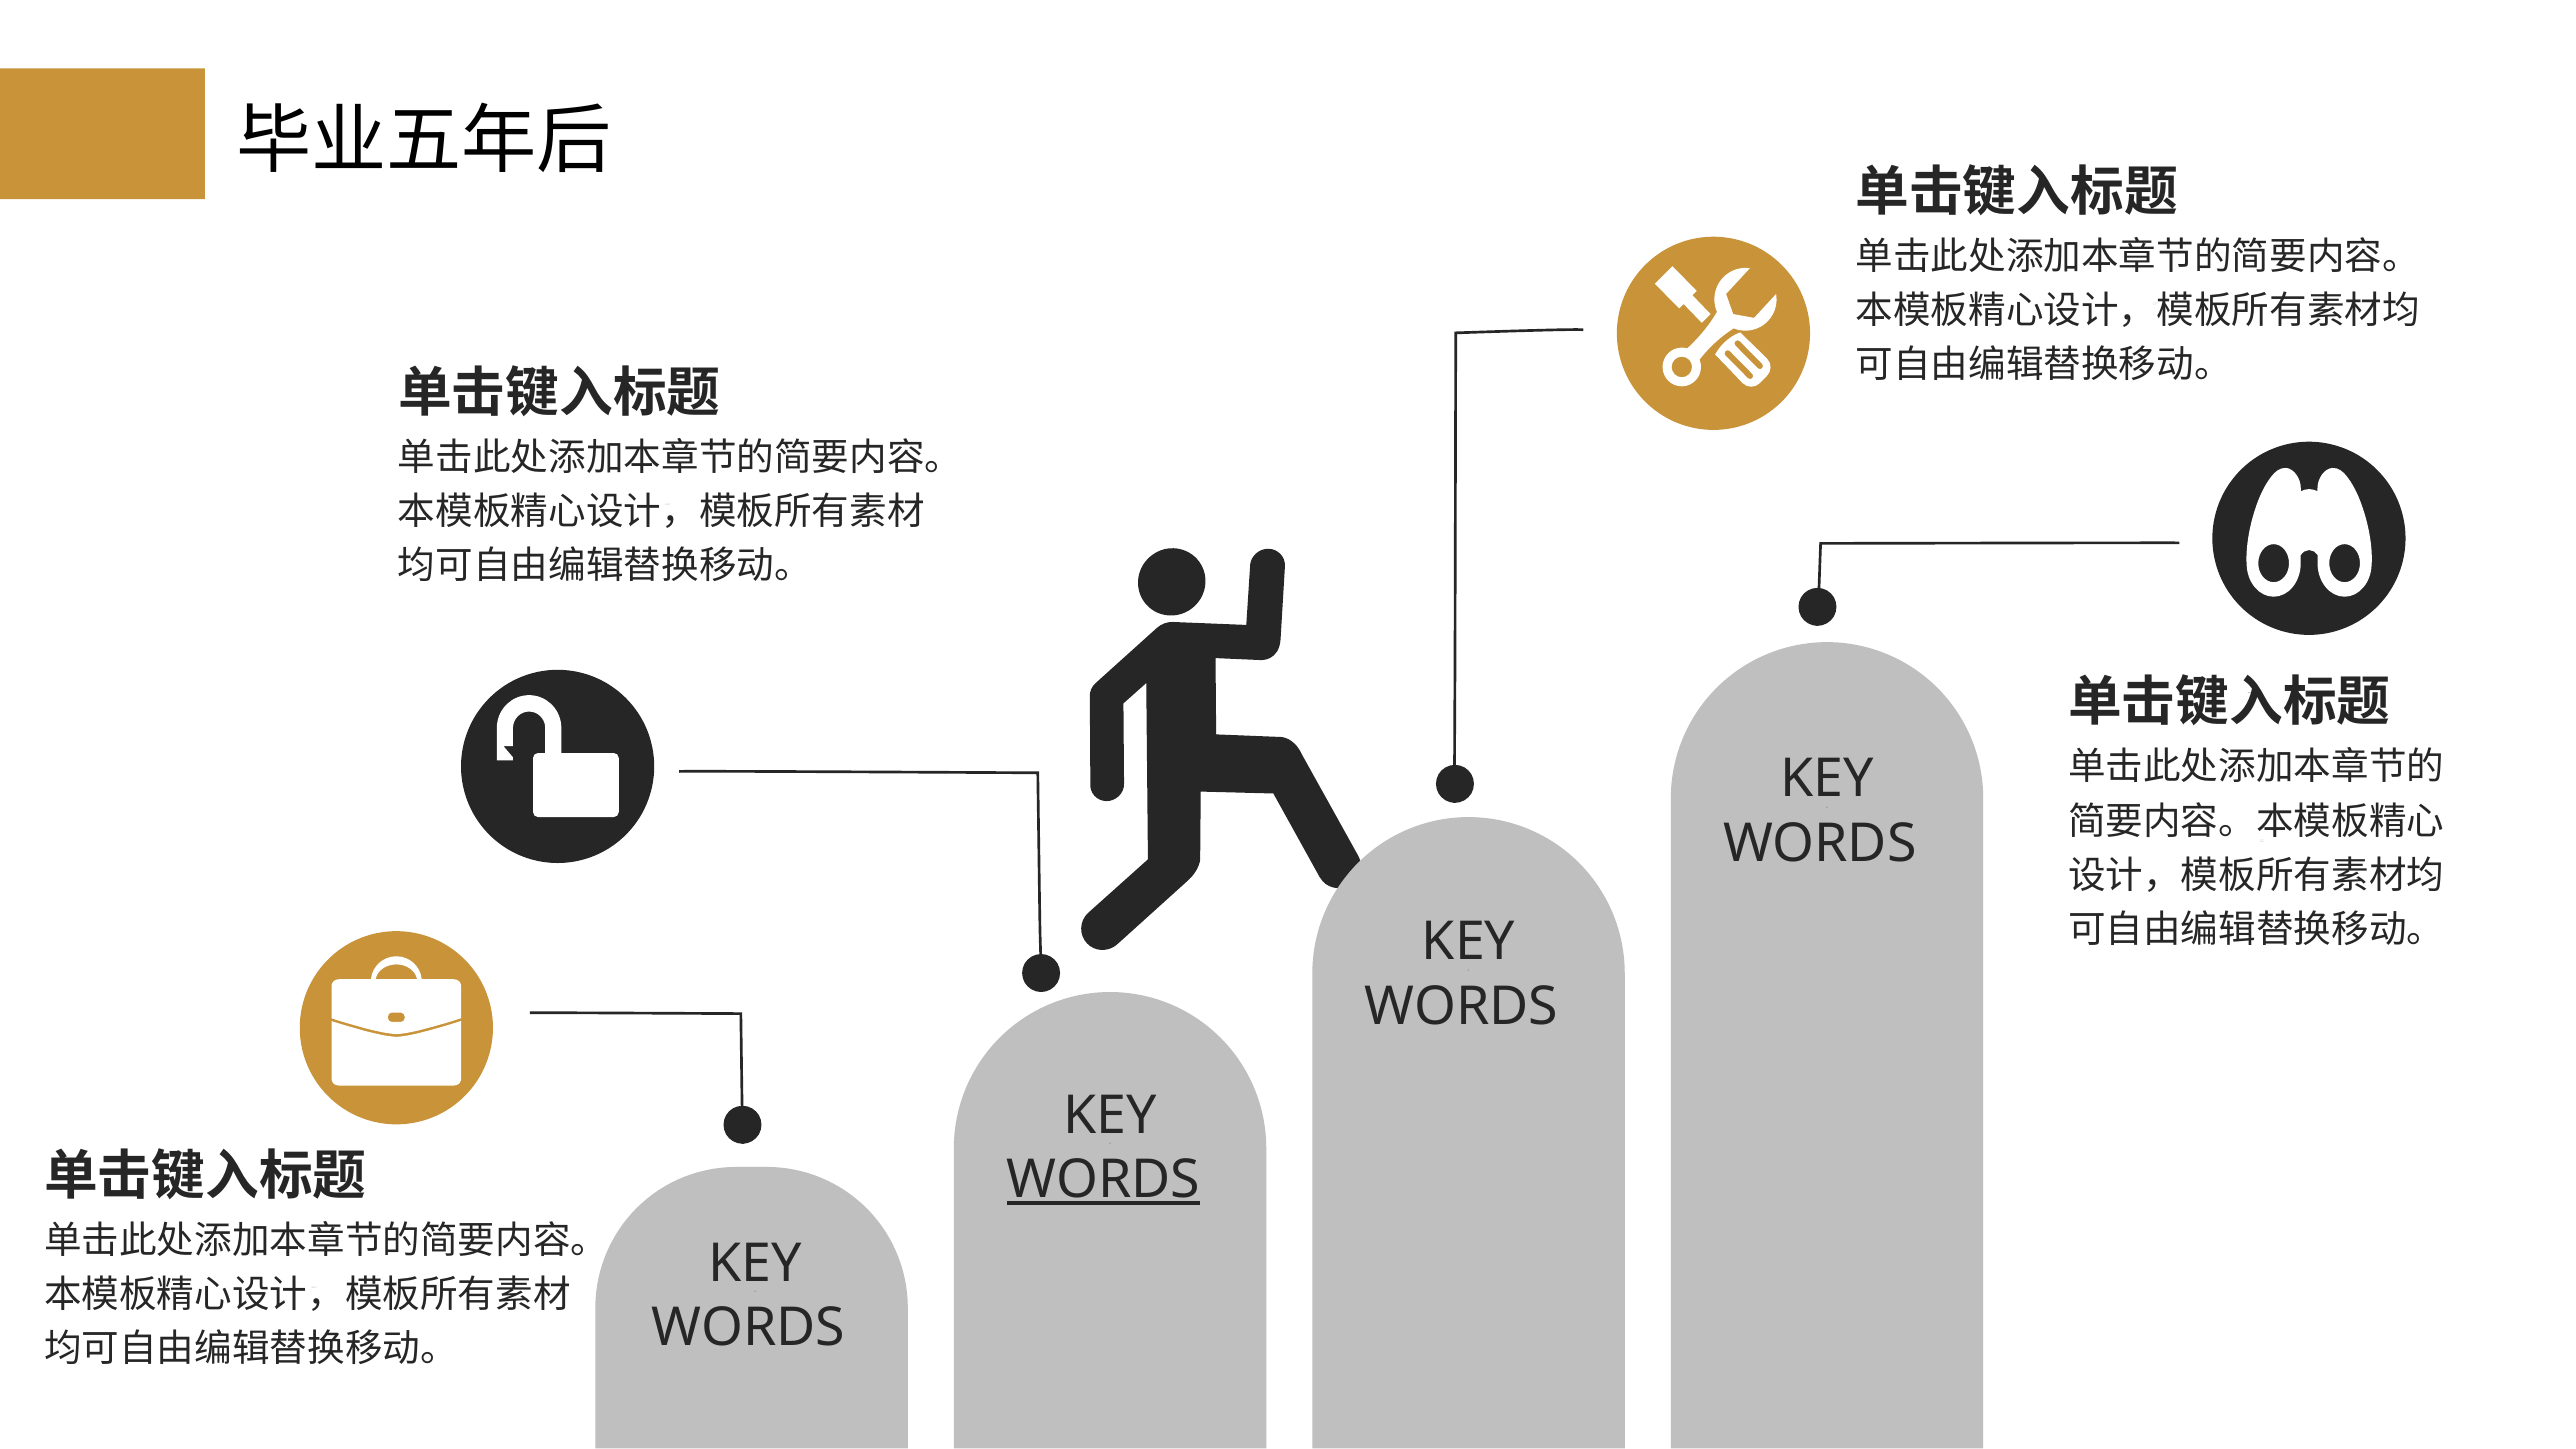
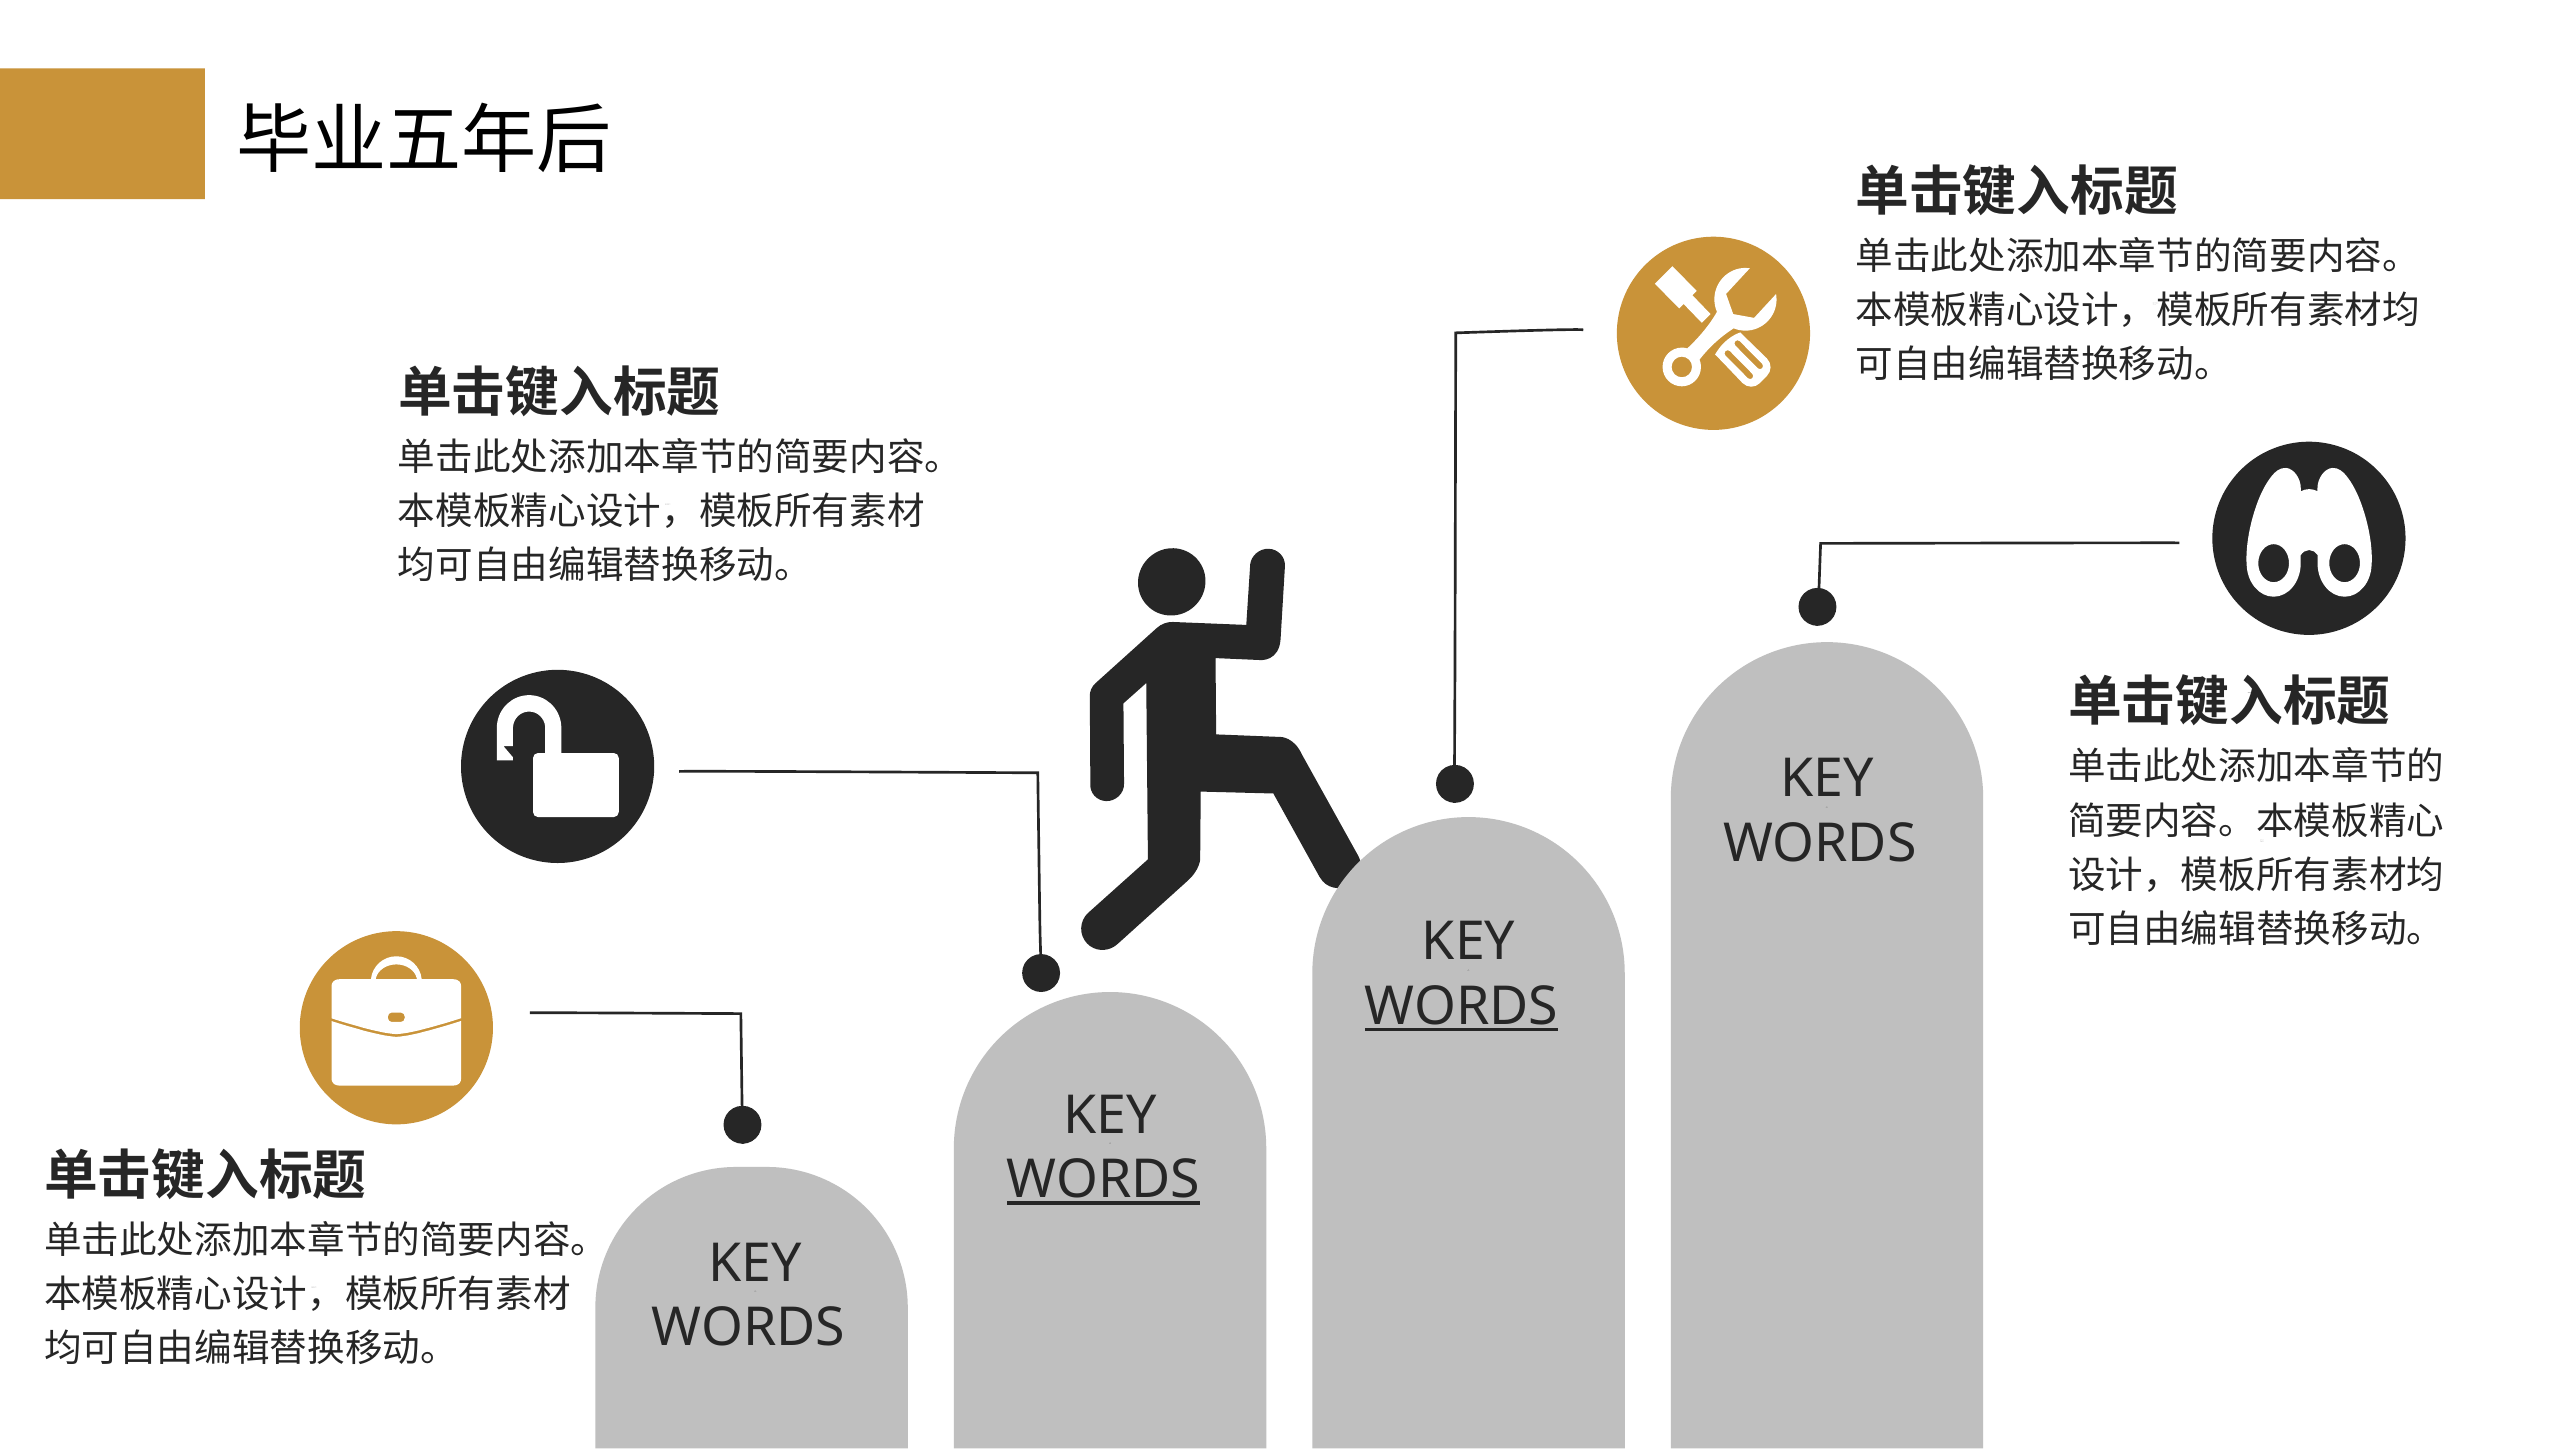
WORDS at (1462, 1007) underline: none -> present
